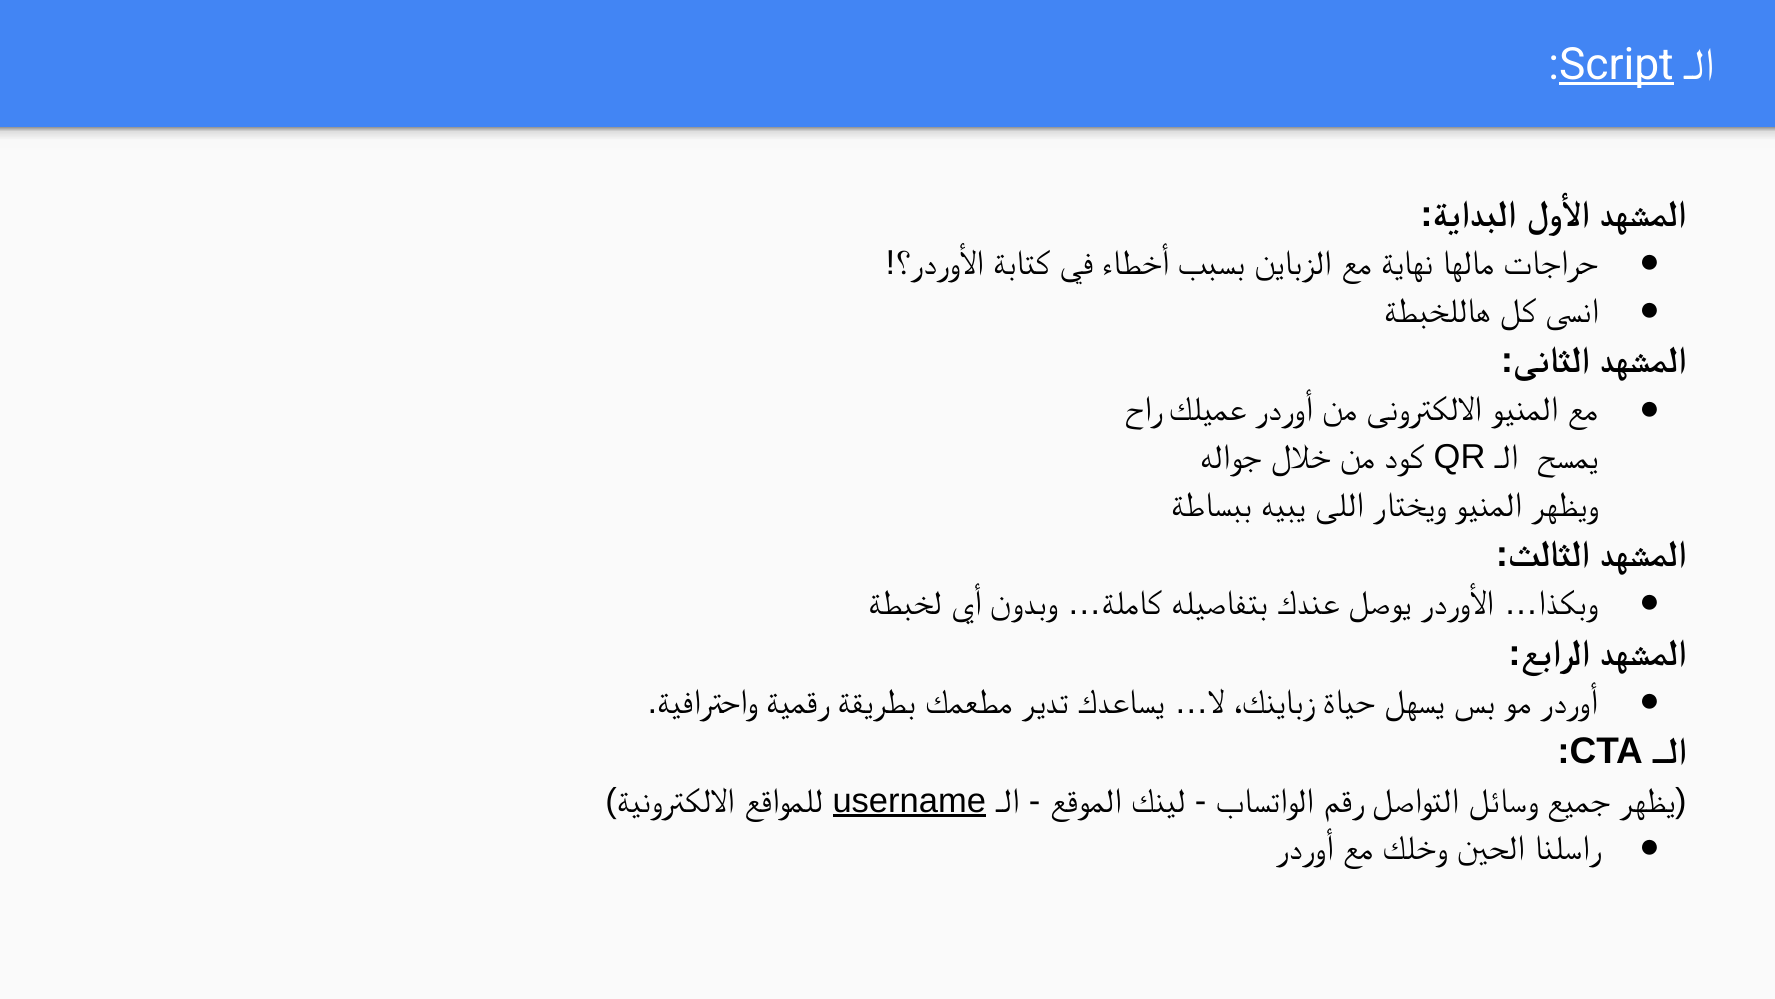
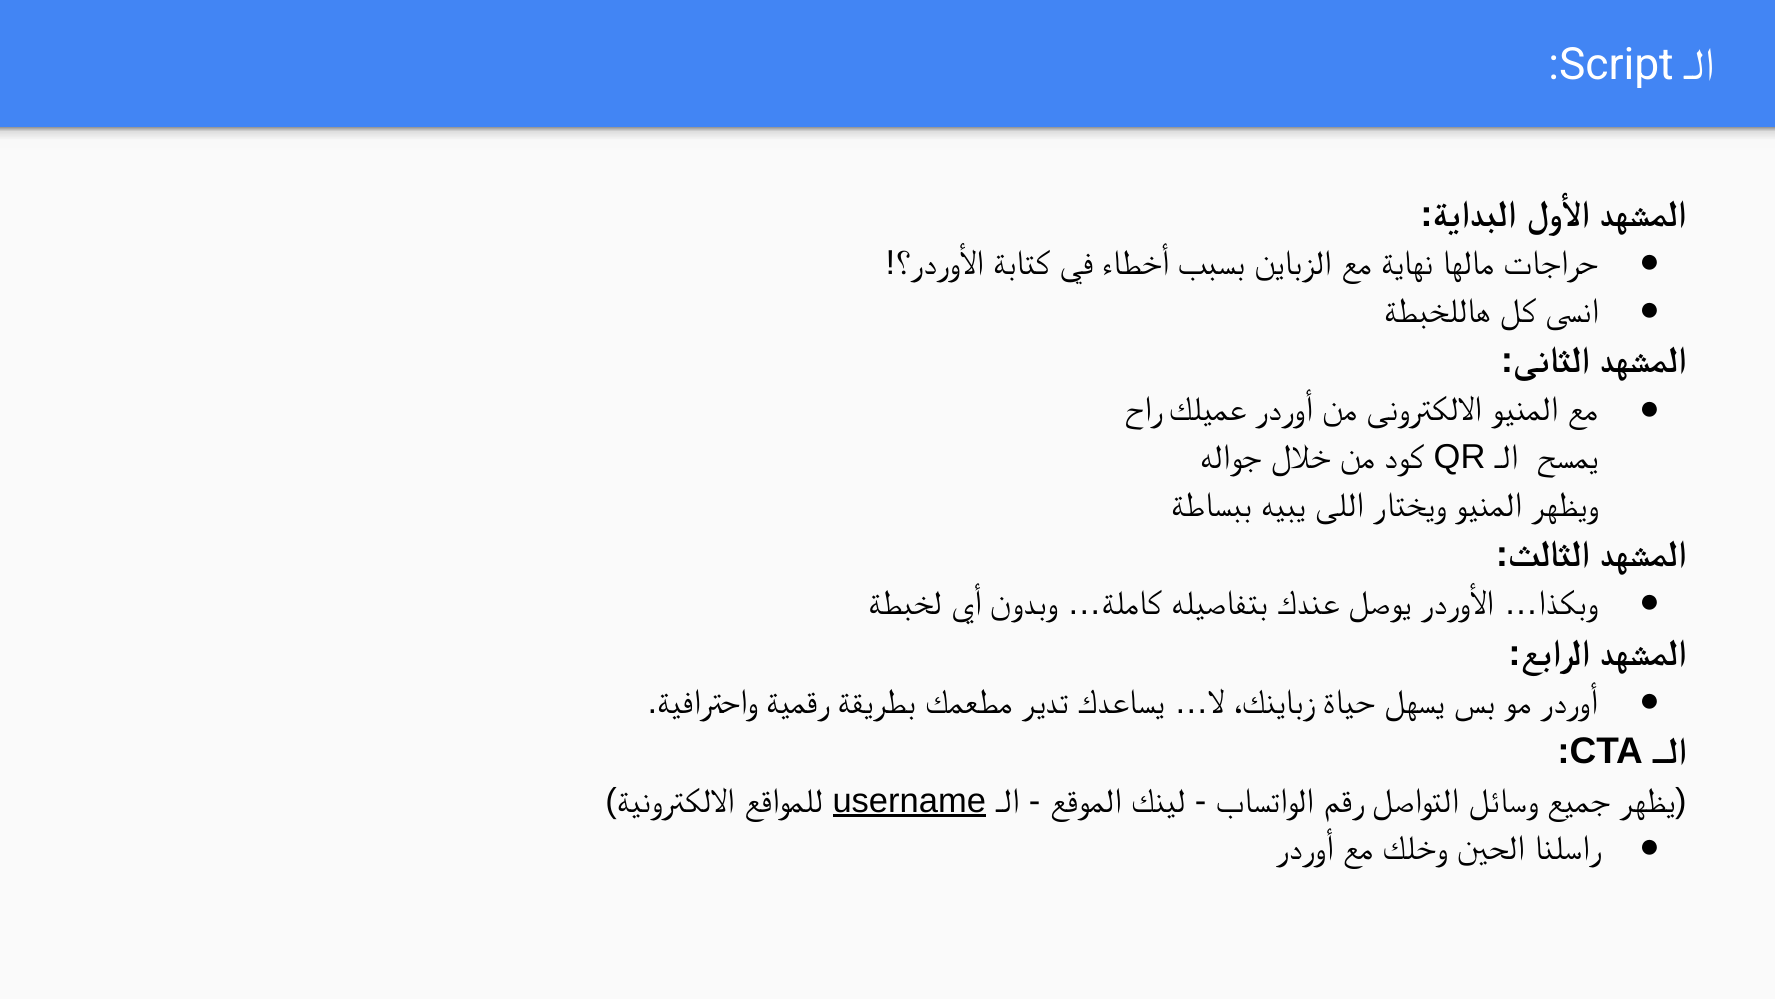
Script underline: present -> none
